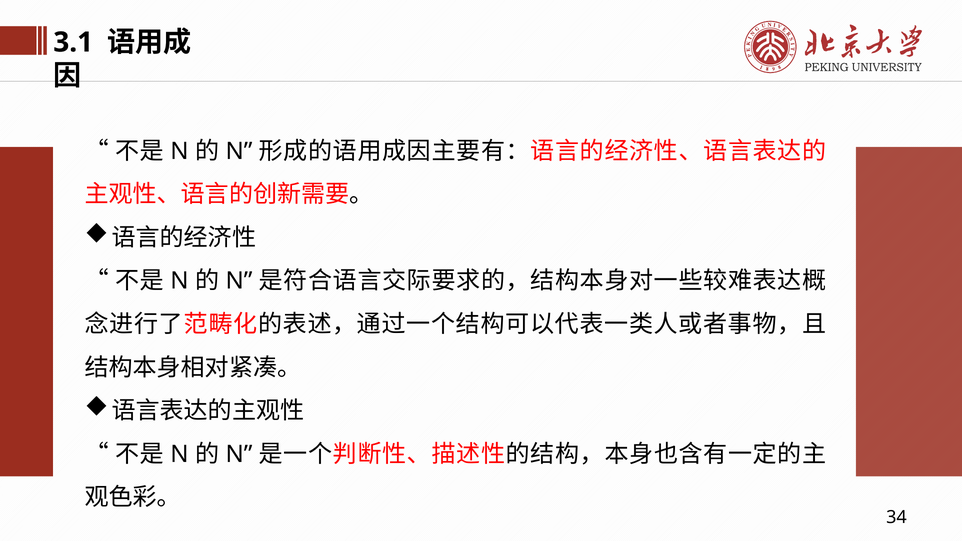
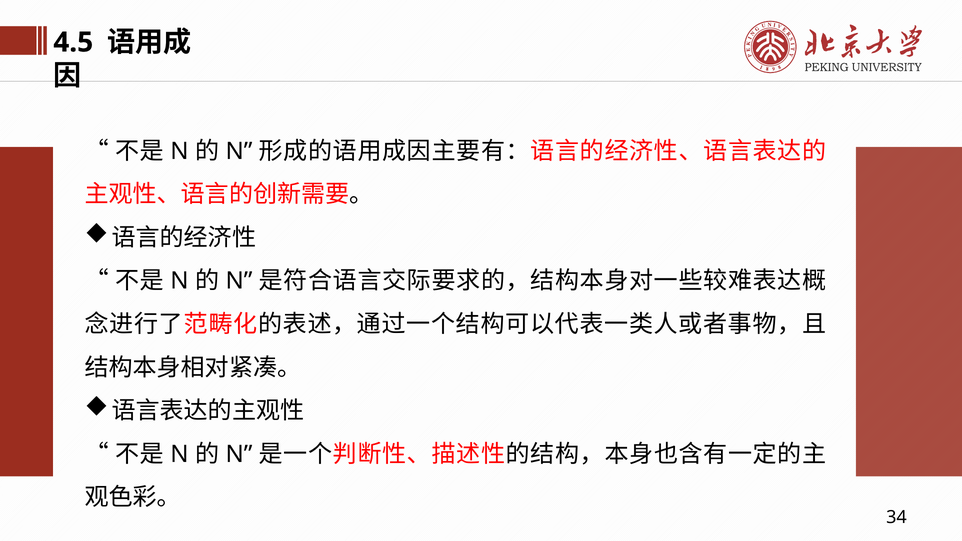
3.1: 3.1 -> 4.5
